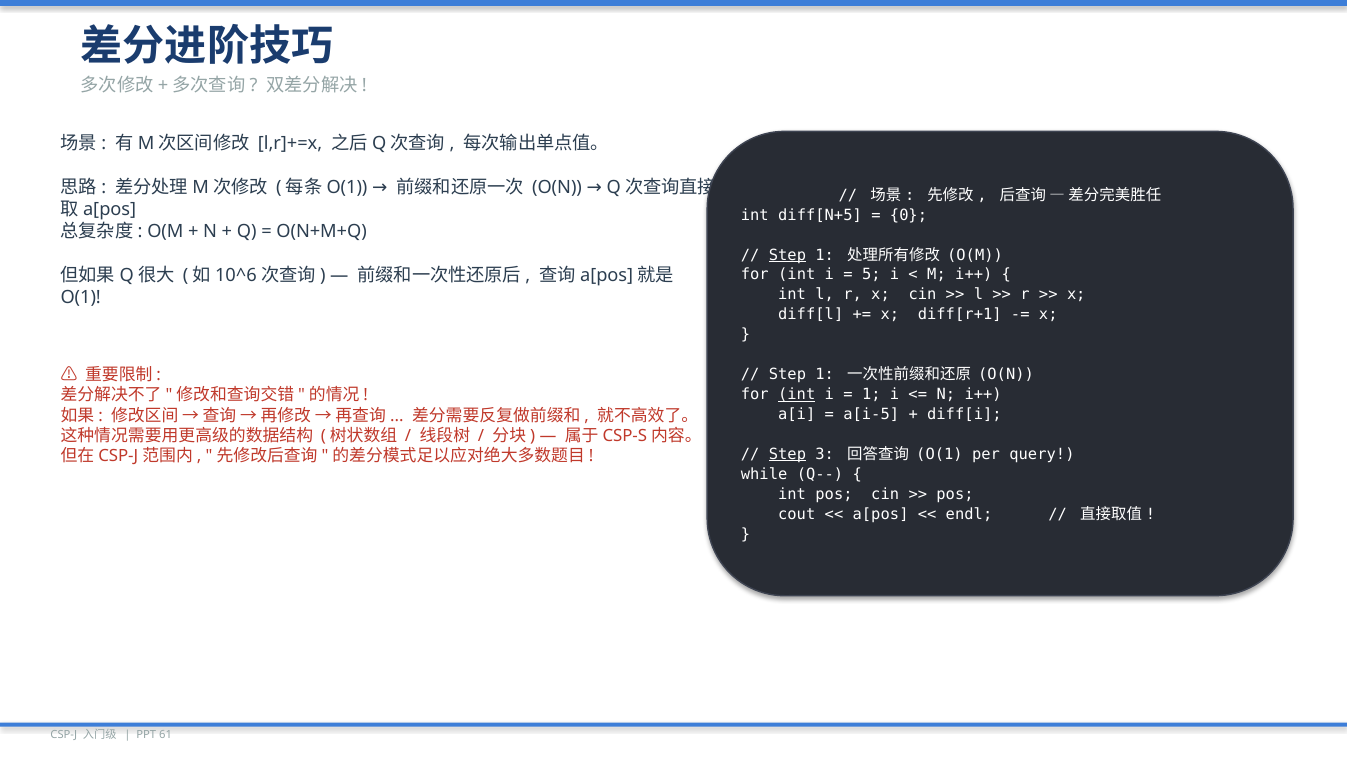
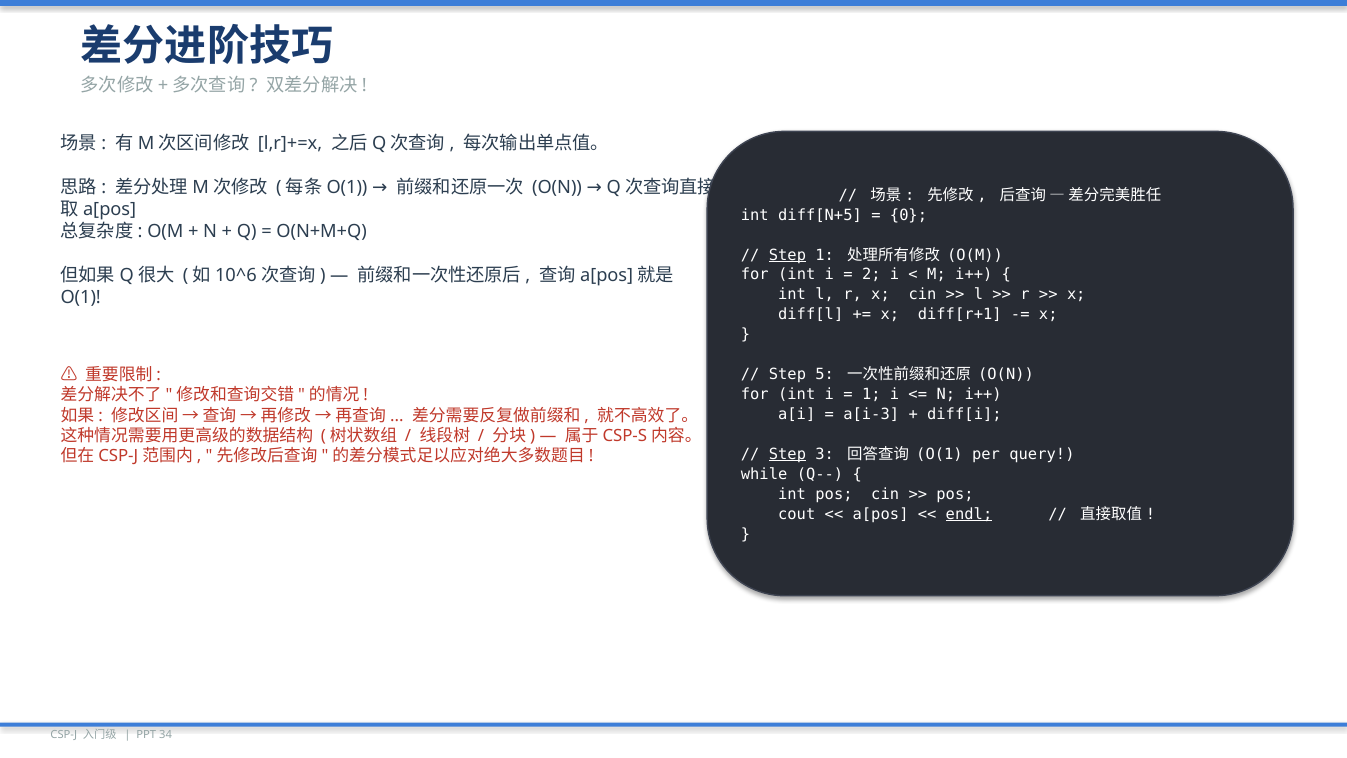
5: 5 -> 2
1 at (825, 374): 1 -> 5
int at (797, 394) underline: present -> none
a[i-5: a[i-5 -> a[i-3
endl underline: none -> present
61: 61 -> 34
